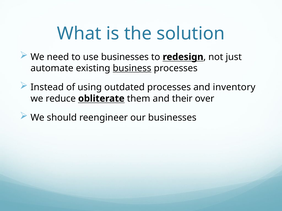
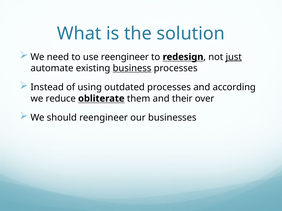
use businesses: businesses -> reengineer
just underline: none -> present
inventory: inventory -> according
